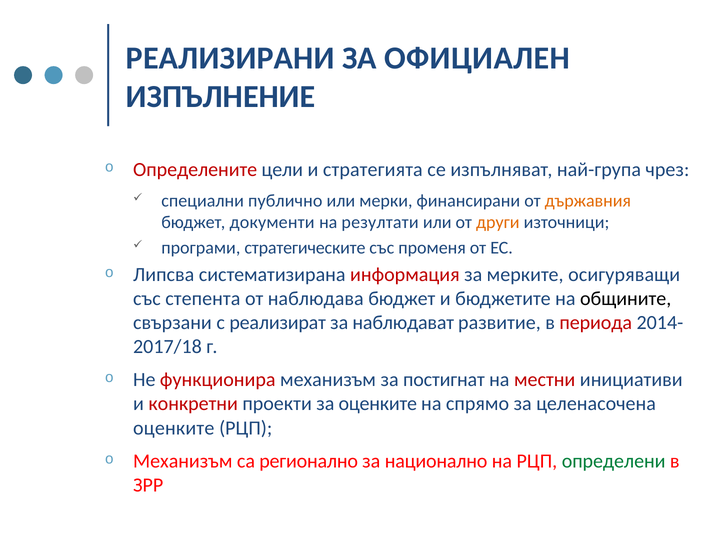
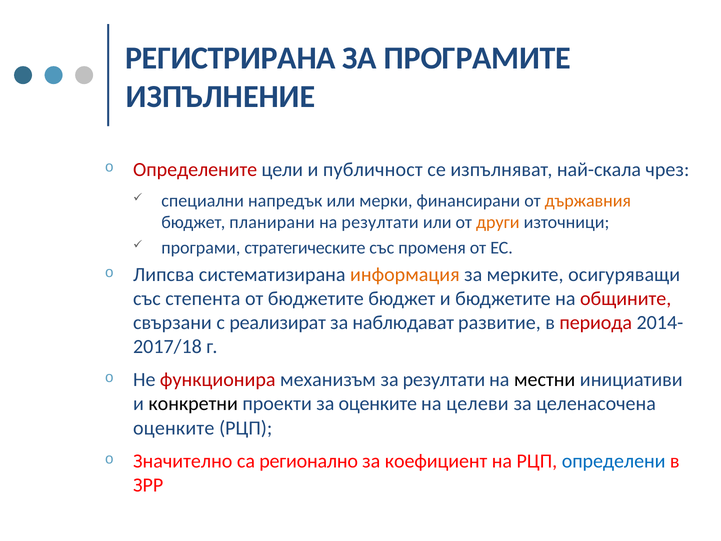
РЕАЛИЗИРАНИ: РЕАЛИЗИРАНИ -> РЕГИСТРИРАНА
ОФИЦИАЛЕН: ОФИЦИАЛЕН -> ПРОГРАМИТЕ
стратегията: стратегията -> публичност
най-група: най-група -> най-скала
публично: публично -> напредък
документи: документи -> планирани
информация colour: red -> orange
от наблюдава: наблюдава -> бюджетите
общините colour: black -> red
за постигнат: постигнат -> резултати
местни colour: red -> black
конкретни colour: red -> black
спрямо: спрямо -> целеви
Механизъм at (183, 461): Механизъм -> Значително
национално: национално -> коефициент
определени colour: green -> blue
